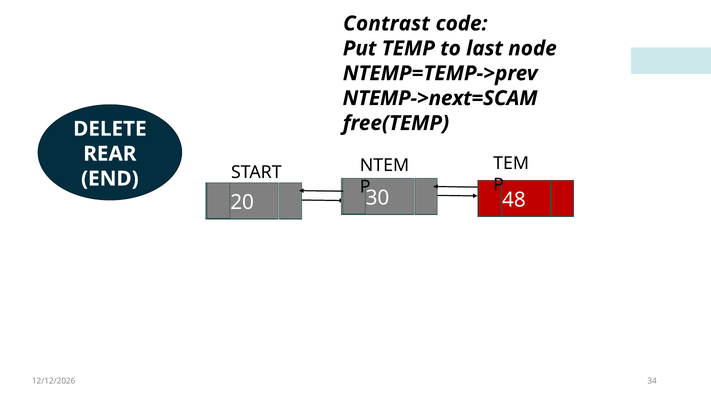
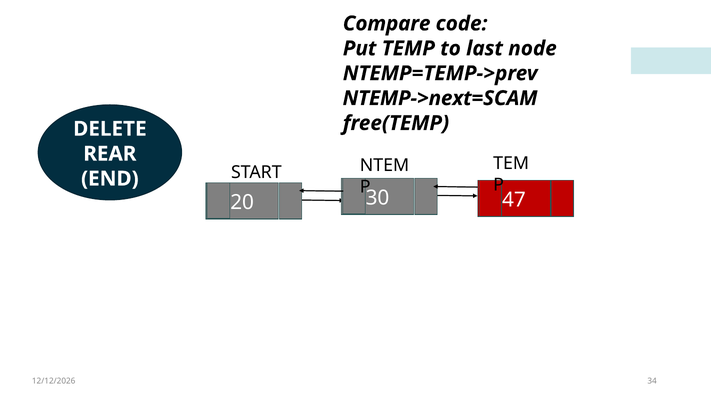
Contrast: Contrast -> Compare
48: 48 -> 47
